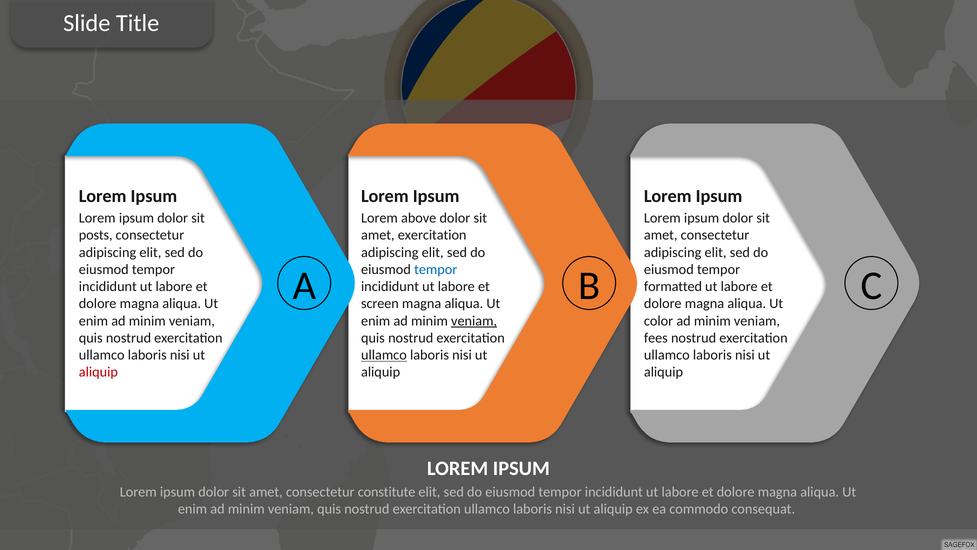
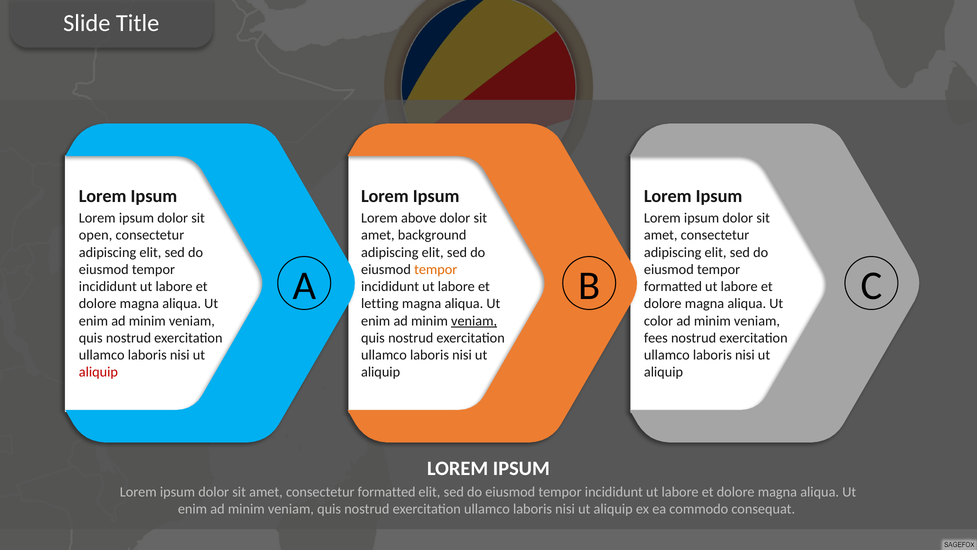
posts: posts -> open
amet exercitation: exercitation -> background
tempor at (436, 269) colour: blue -> orange
screen: screen -> letting
ullamco at (384, 355) underline: present -> none
consectetur constitute: constitute -> formatted
